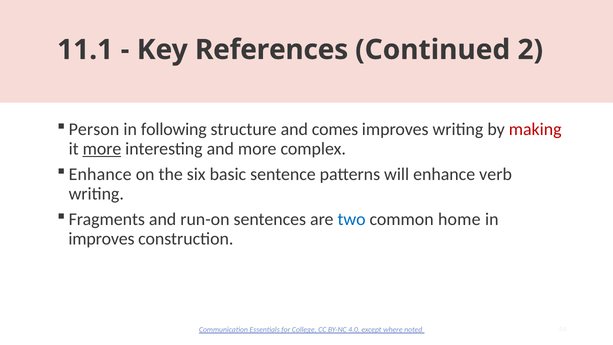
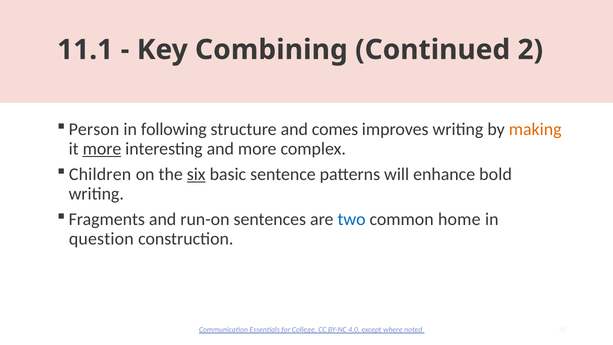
References: References -> Combining
making colour: red -> orange
Enhance at (100, 174): Enhance -> Children
six underline: none -> present
verb: verb -> bold
improves at (101, 239): improves -> question
